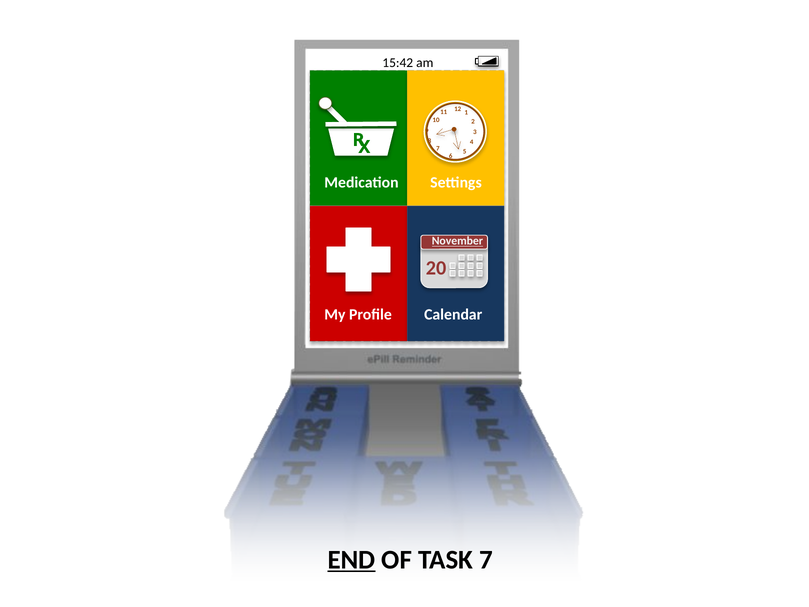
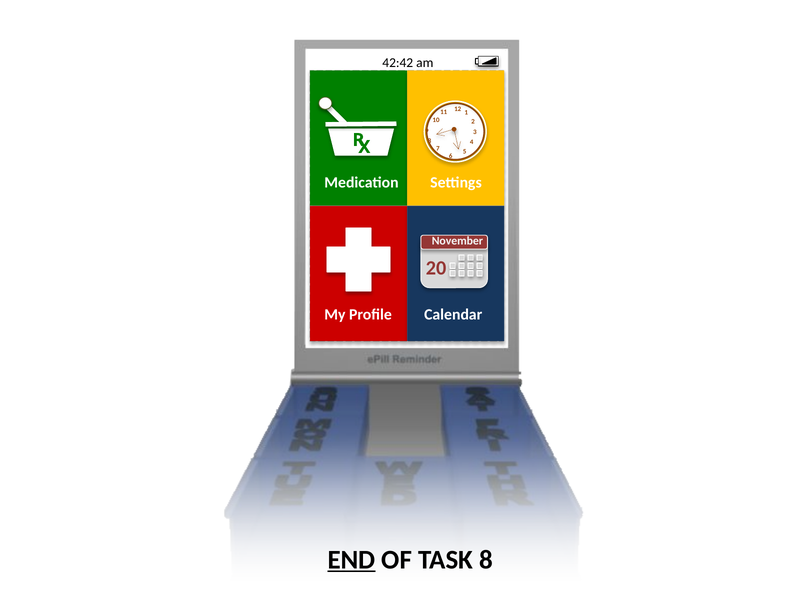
15:42: 15:42 -> 42:42
November underline: present -> none
TASK 7: 7 -> 8
